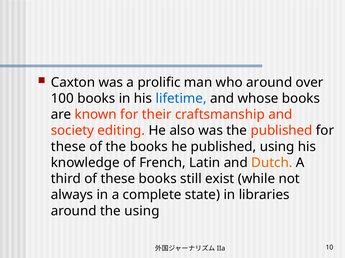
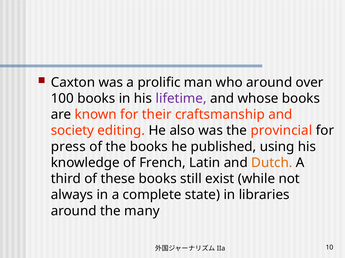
lifetime colour: blue -> purple
the published: published -> provincial
these at (68, 147): these -> press
the using: using -> many
